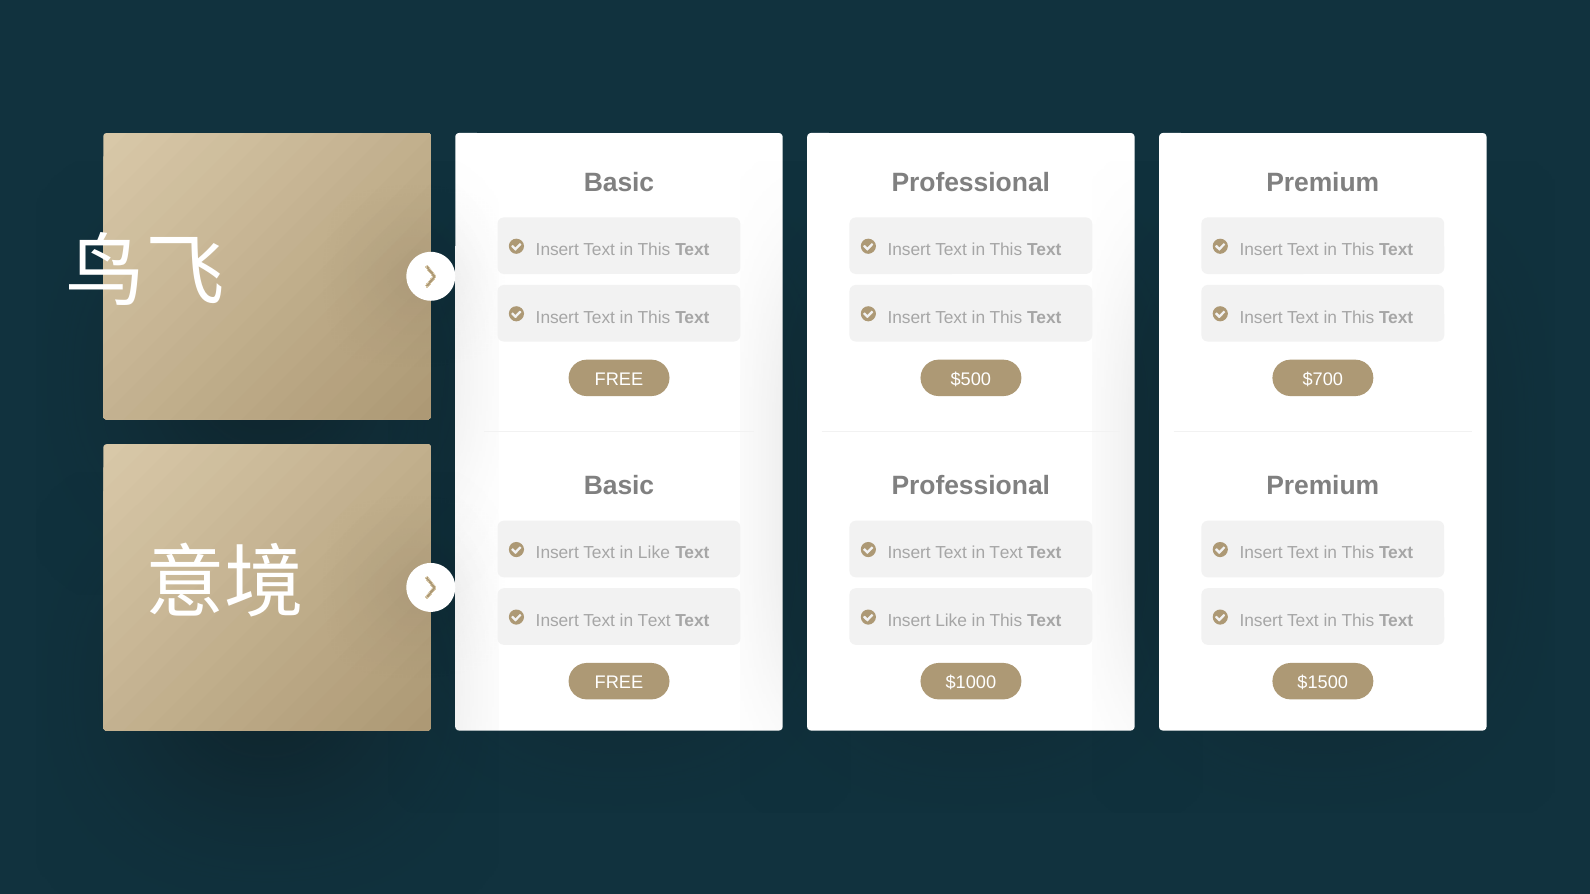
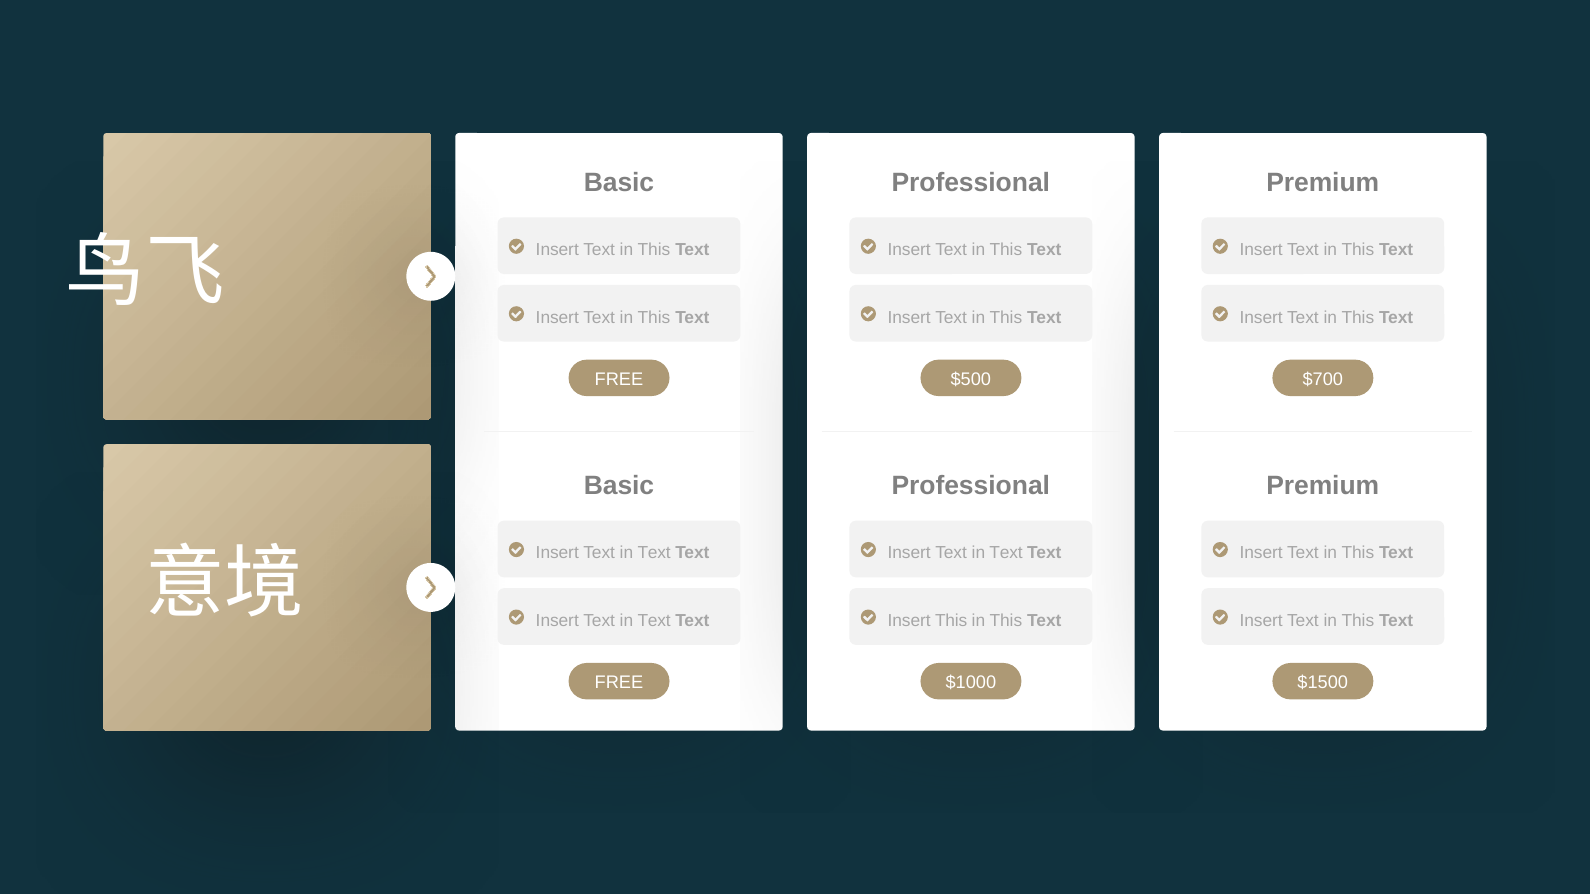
Like at (654, 553): Like -> Text
Insert Like: Like -> This
